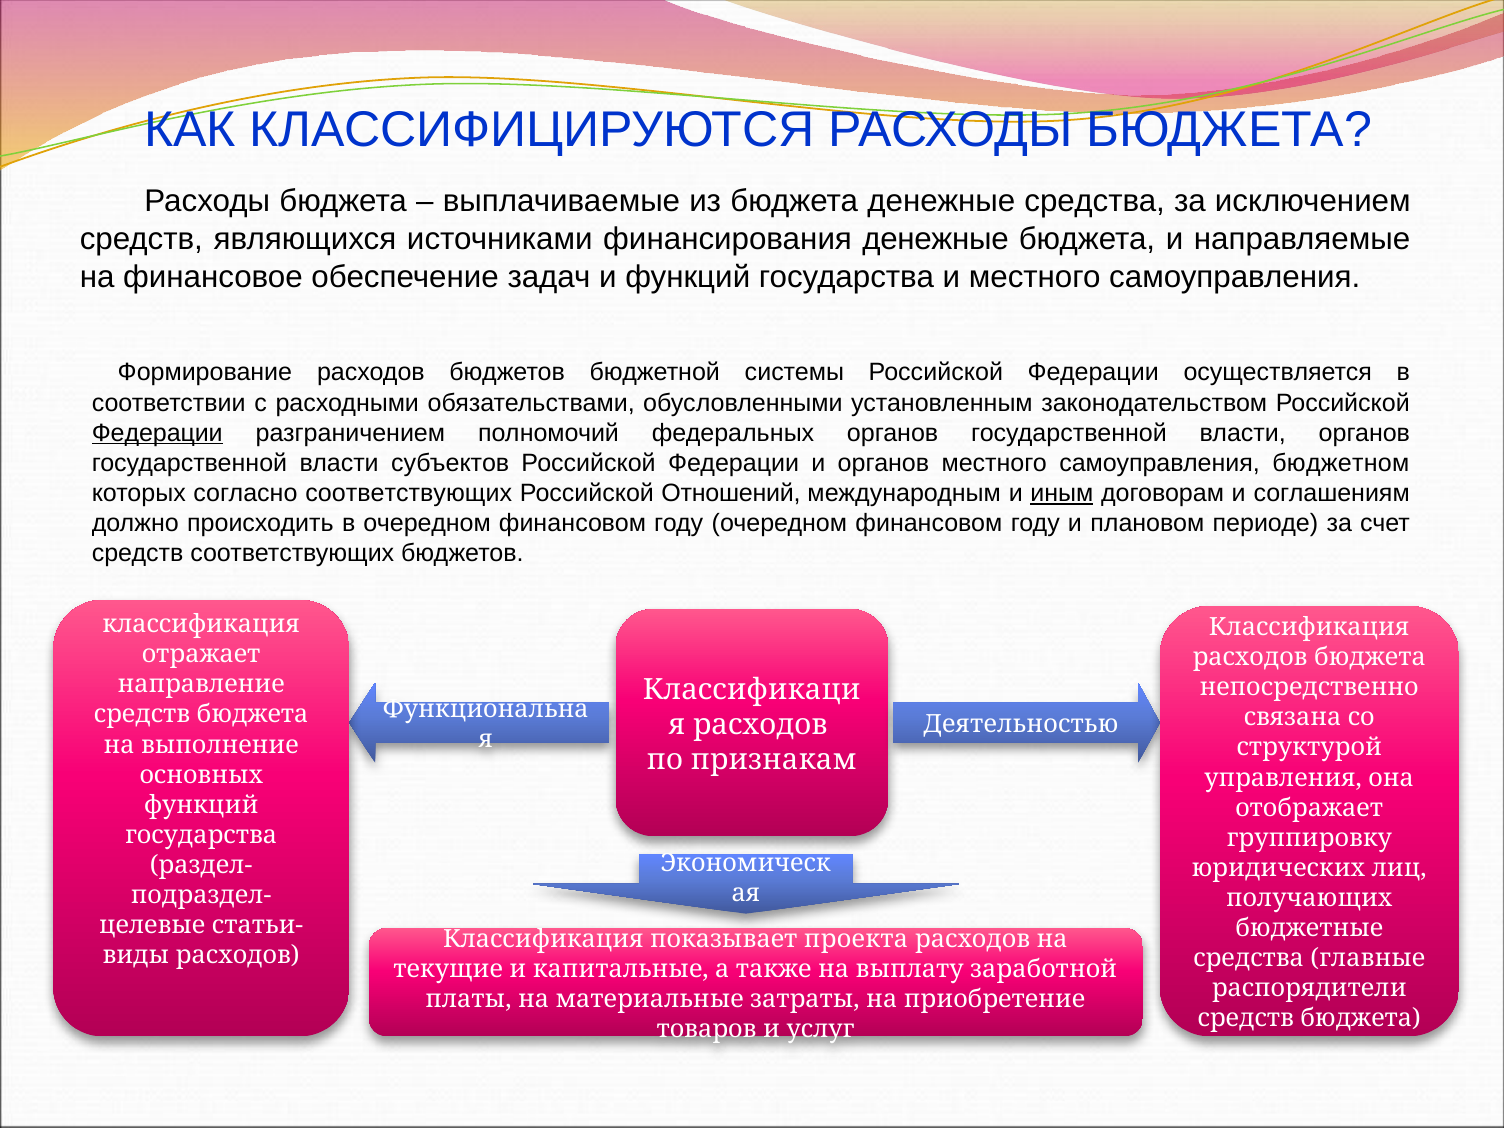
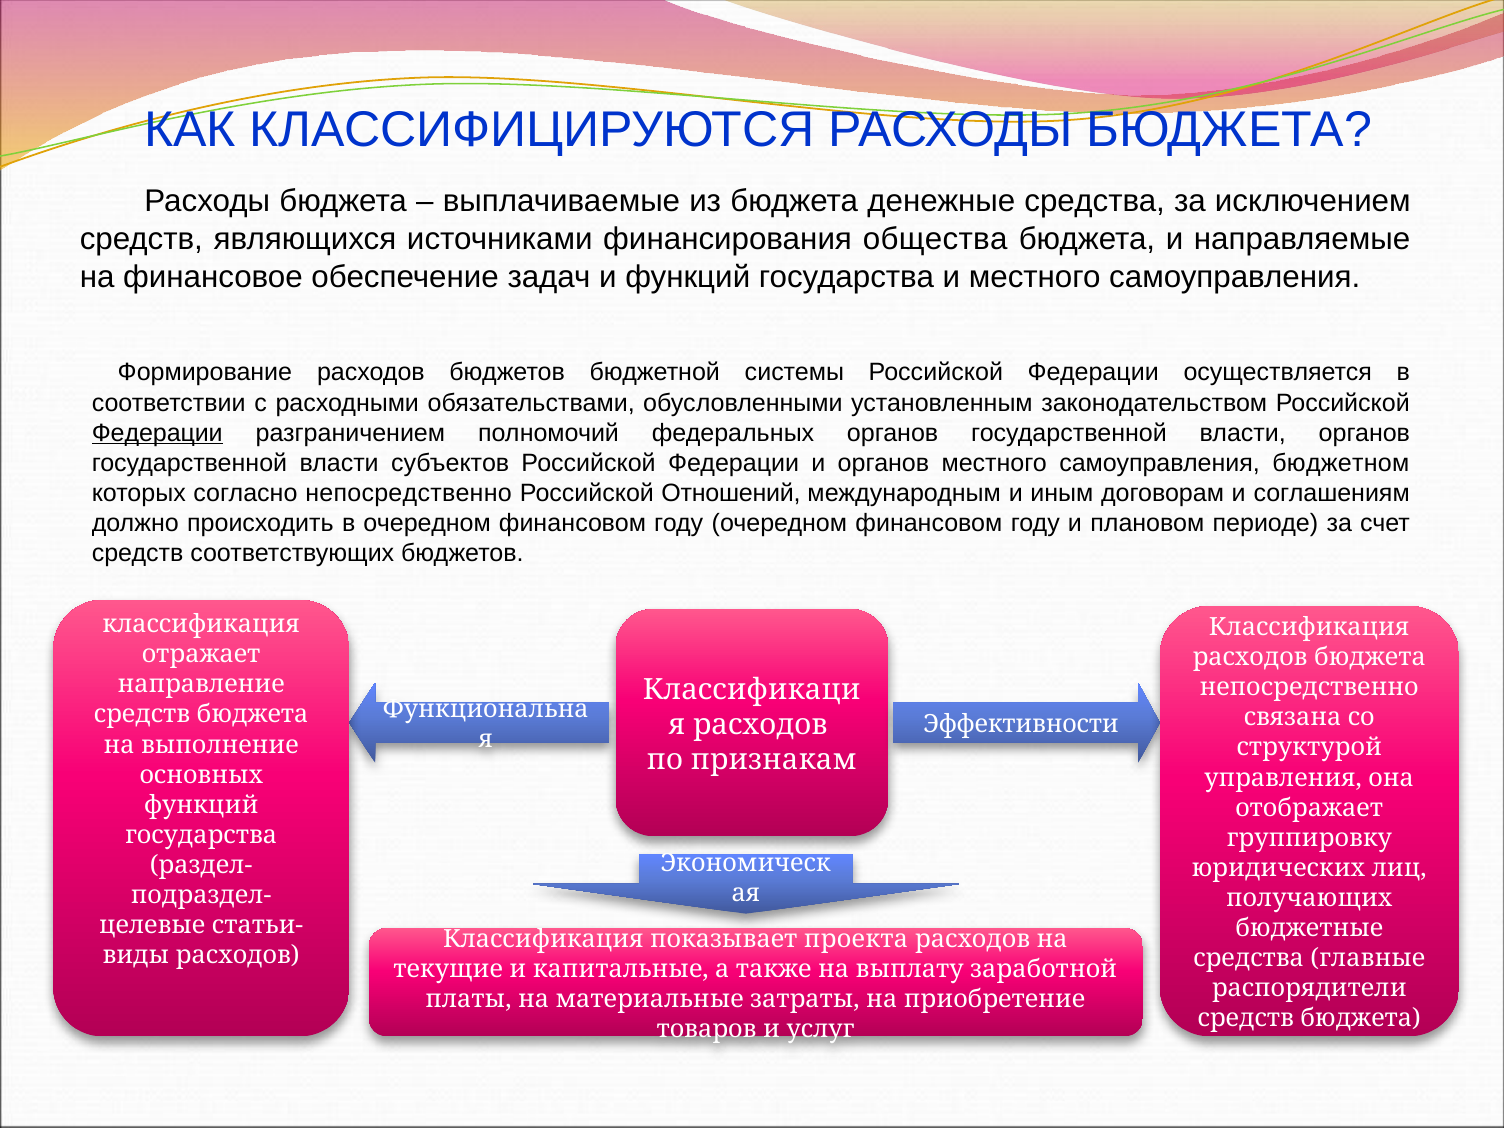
финансирования денежные: денежные -> общества
согласно соответствующих: соответствующих -> непосредственно
иным underline: present -> none
Деятельностью: Деятельностью -> Эффективности
